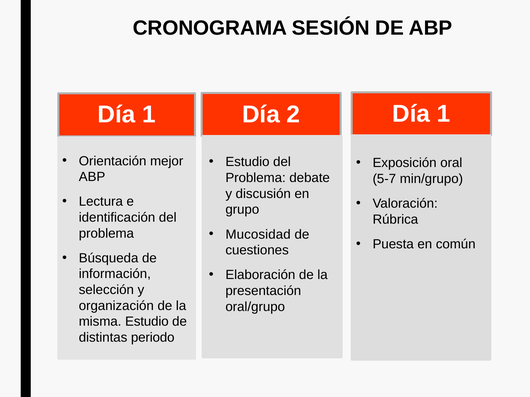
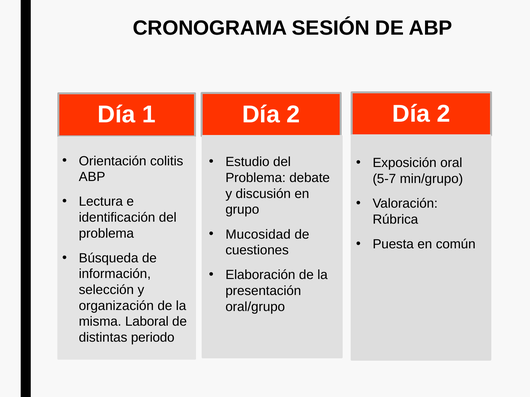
2 Día 1: 1 -> 2
mejor: mejor -> colitis
misma Estudio: Estudio -> Laboral
